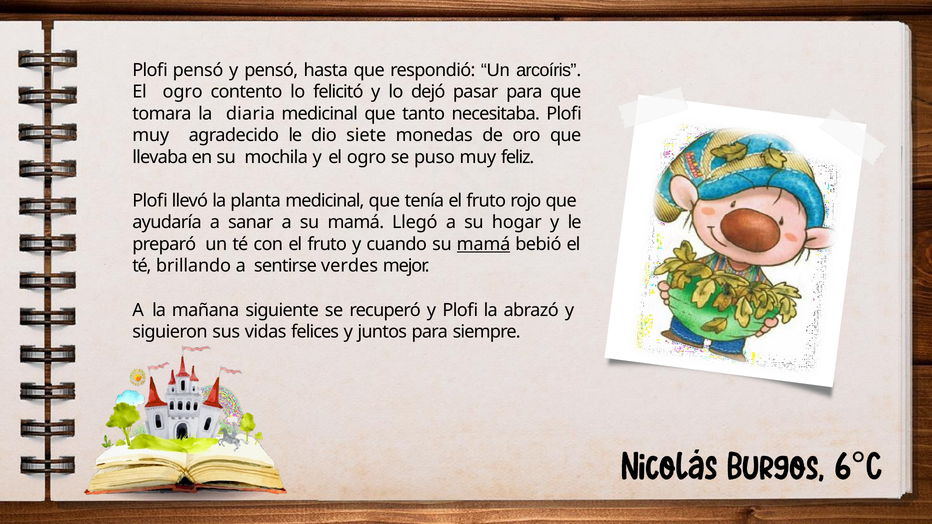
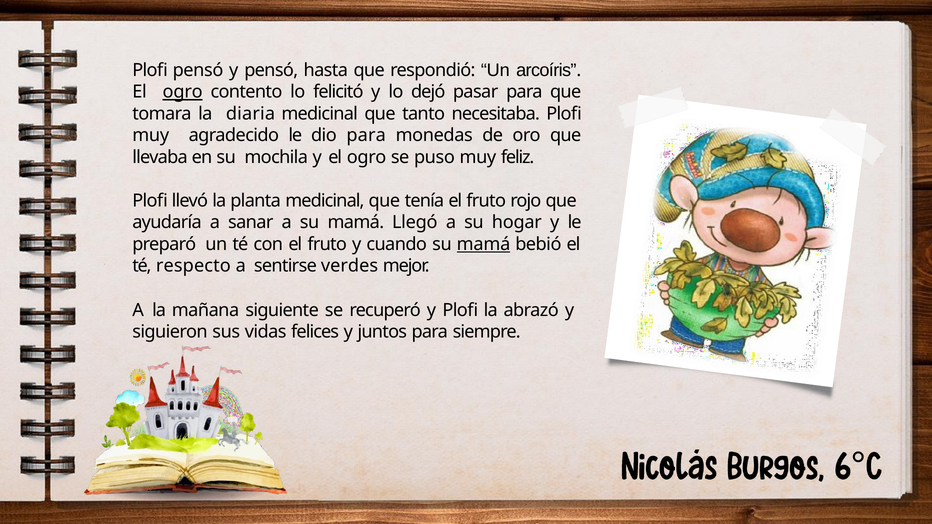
ogro at (183, 92) underline: none -> present
dio siete: siete -> para
brillando: brillando -> respecto
